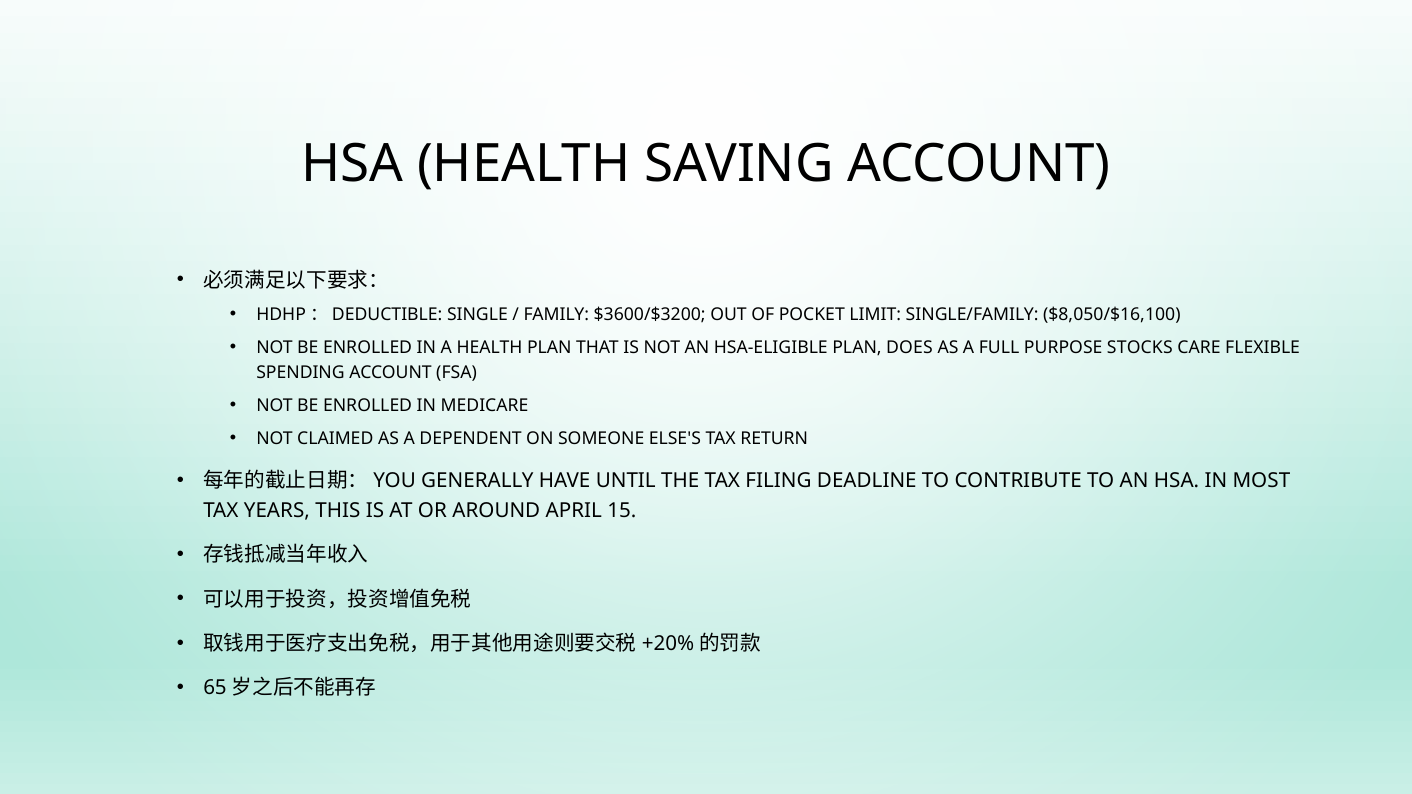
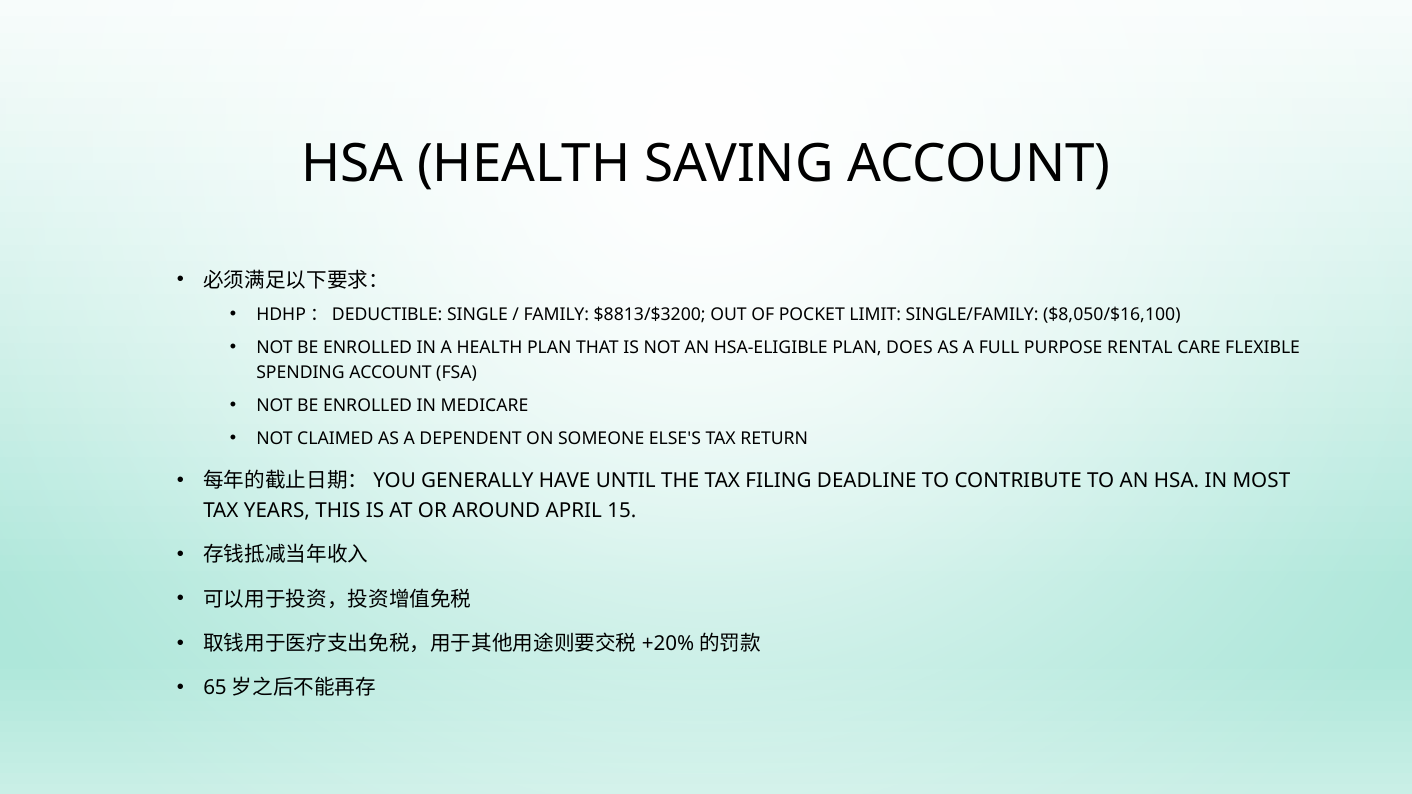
$3600/$3200: $3600/$3200 -> $8813/$3200
STOCKS: STOCKS -> RENTAL
